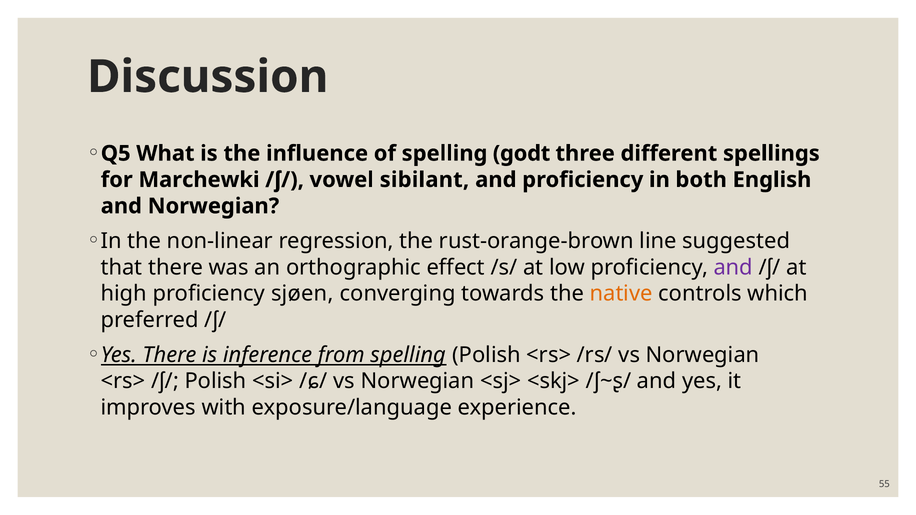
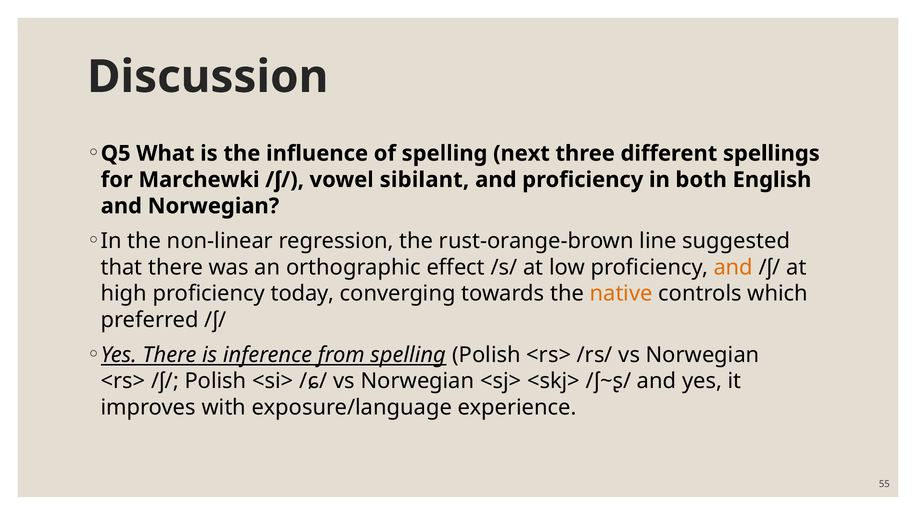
godt: godt -> next
and at (733, 267) colour: purple -> orange
sjøen: sjøen -> today
